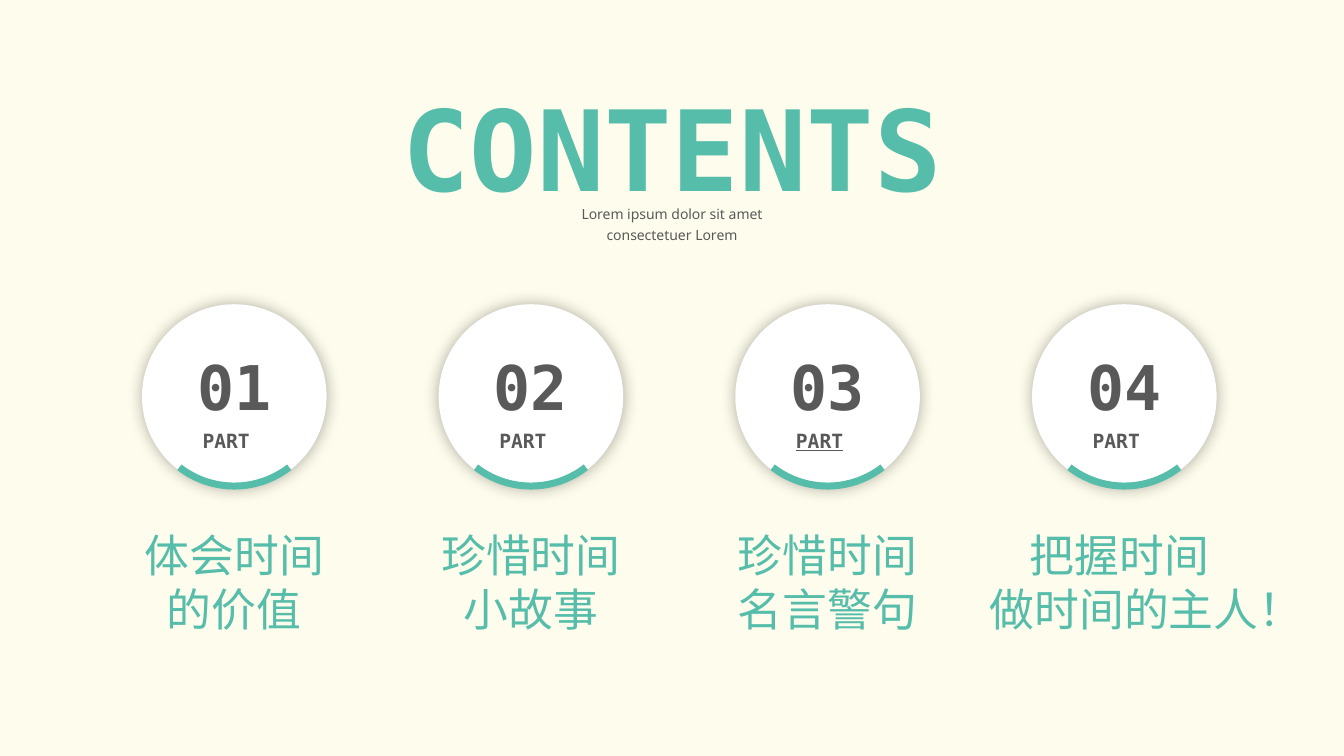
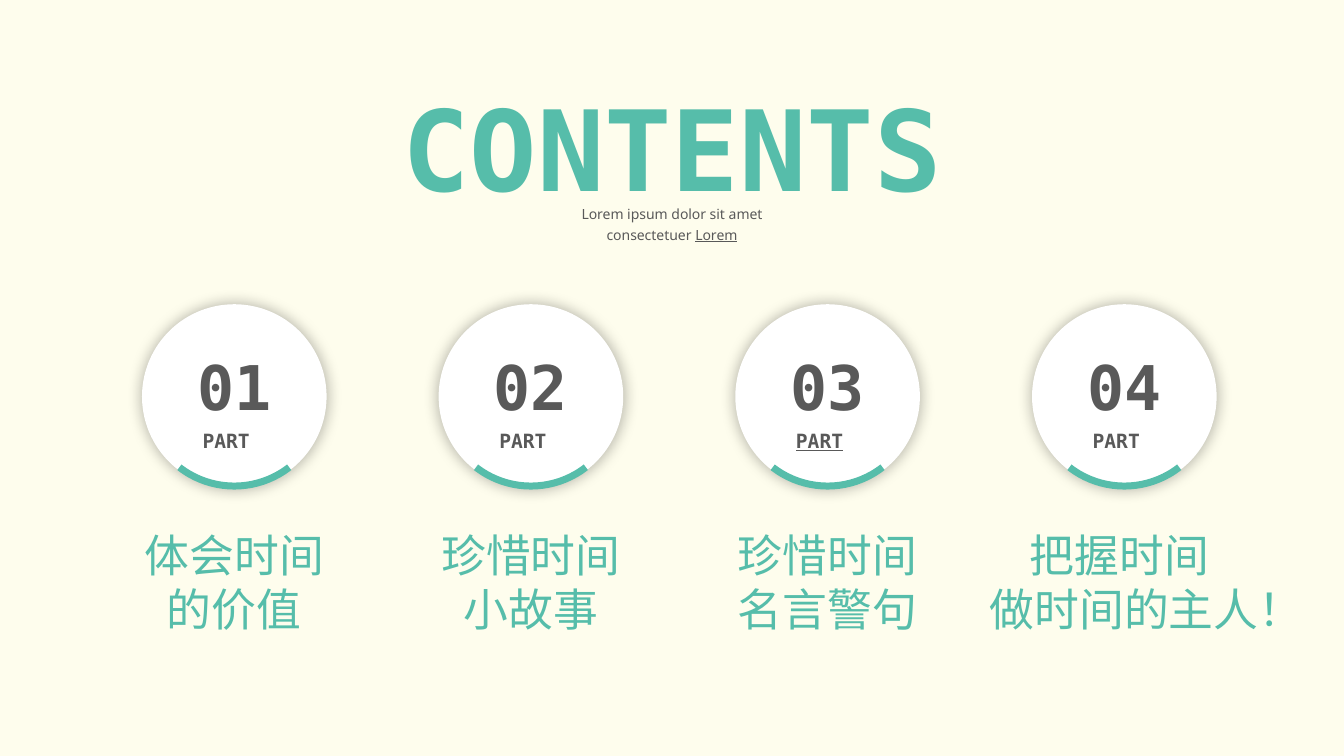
Lorem at (716, 235) underline: none -> present
